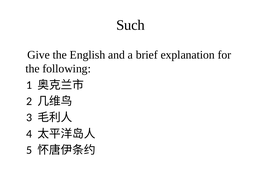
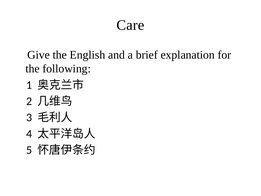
Such: Such -> Care
